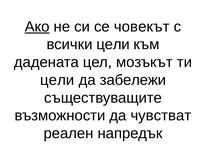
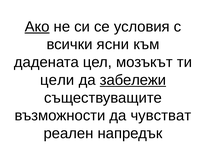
човекът: човекът -> условия
всички цели: цели -> ясни
забележи underline: none -> present
